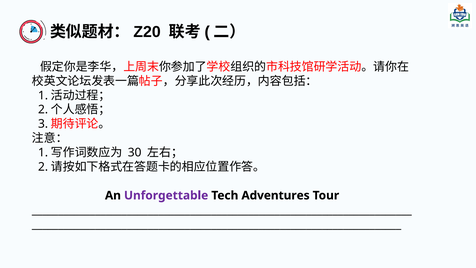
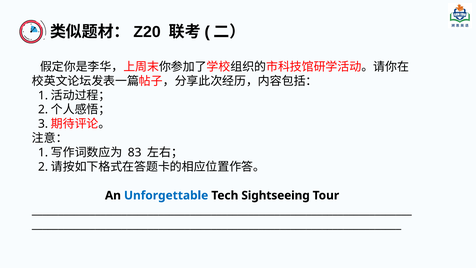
30: 30 -> 83
Unforgettable colour: purple -> blue
Adventures: Adventures -> Sightseeing
